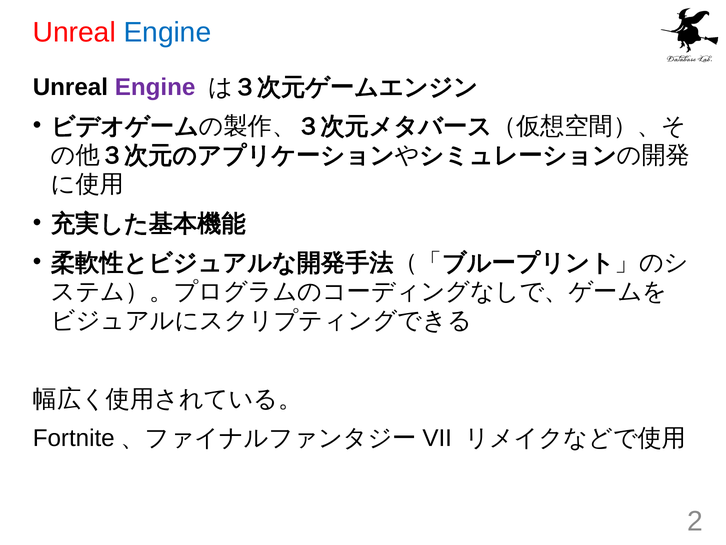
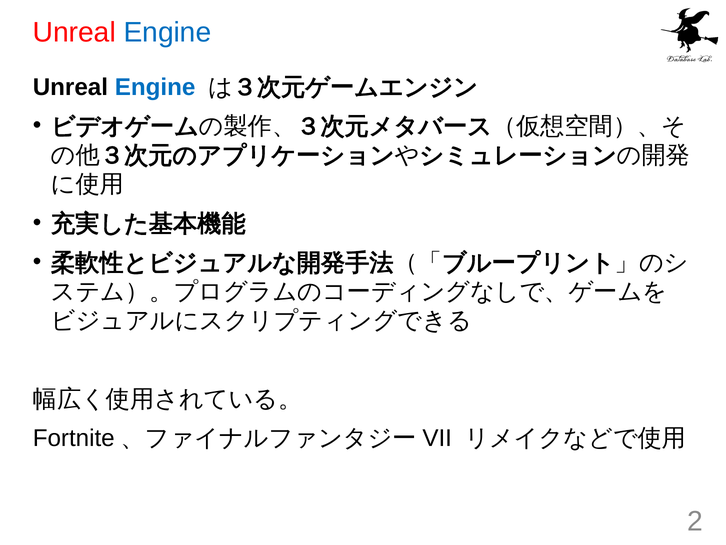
Engine at (155, 87) colour: purple -> blue
